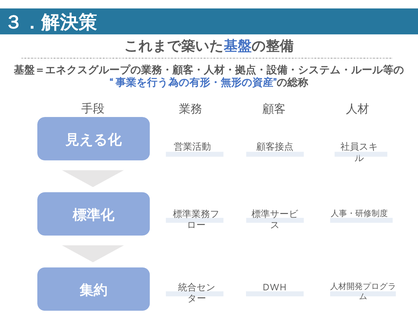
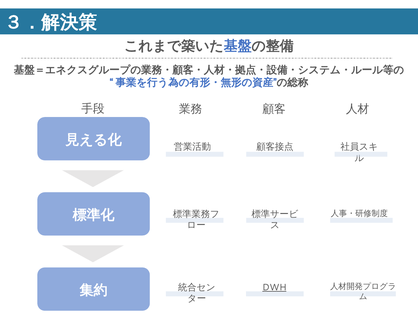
DWH underline: none -> present
